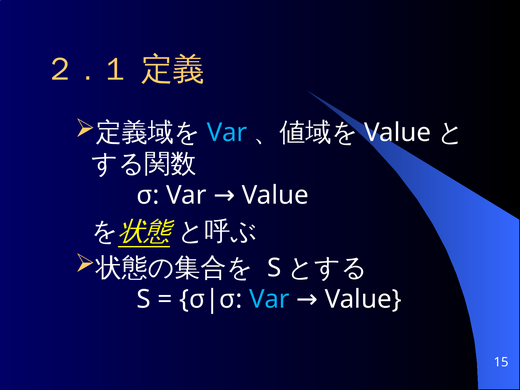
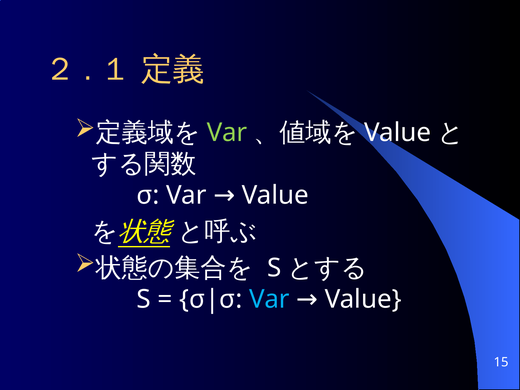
Var at (227, 133) colour: light blue -> light green
